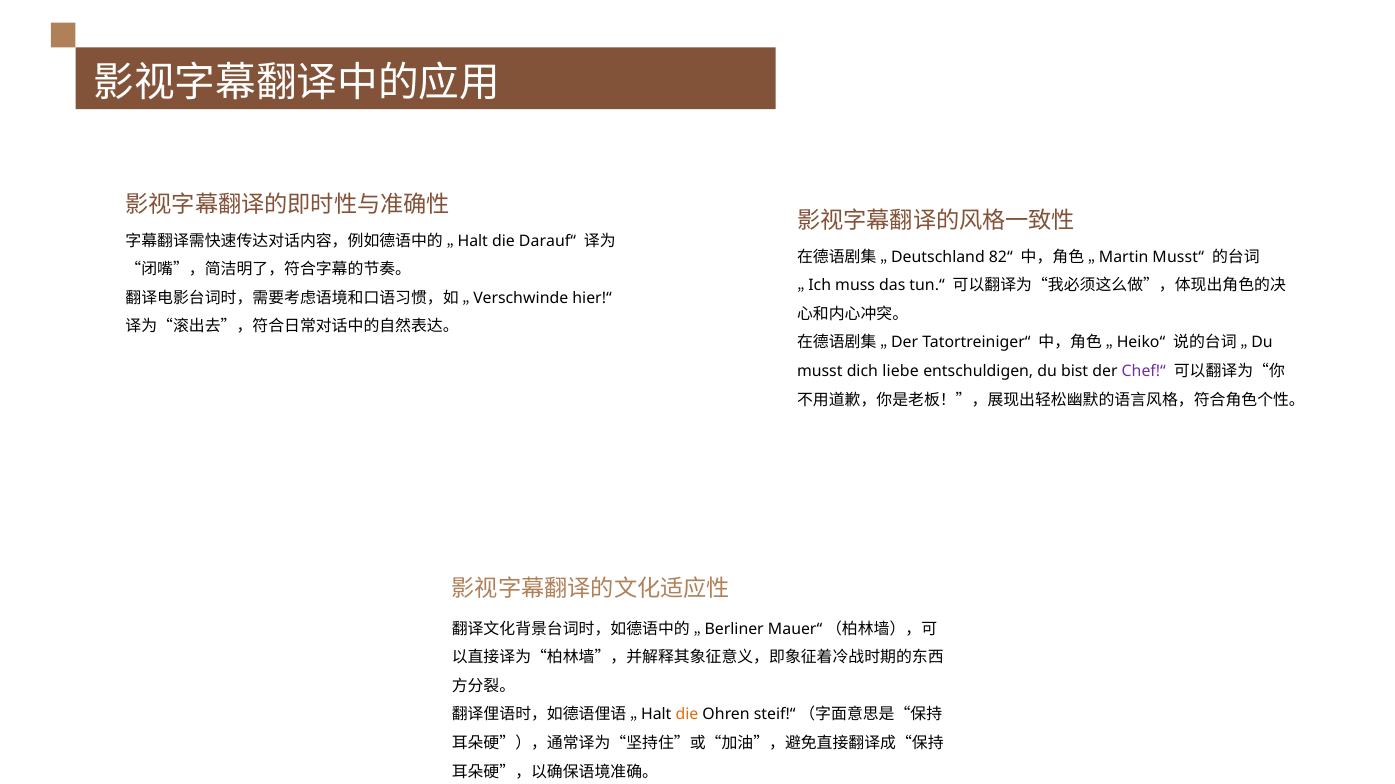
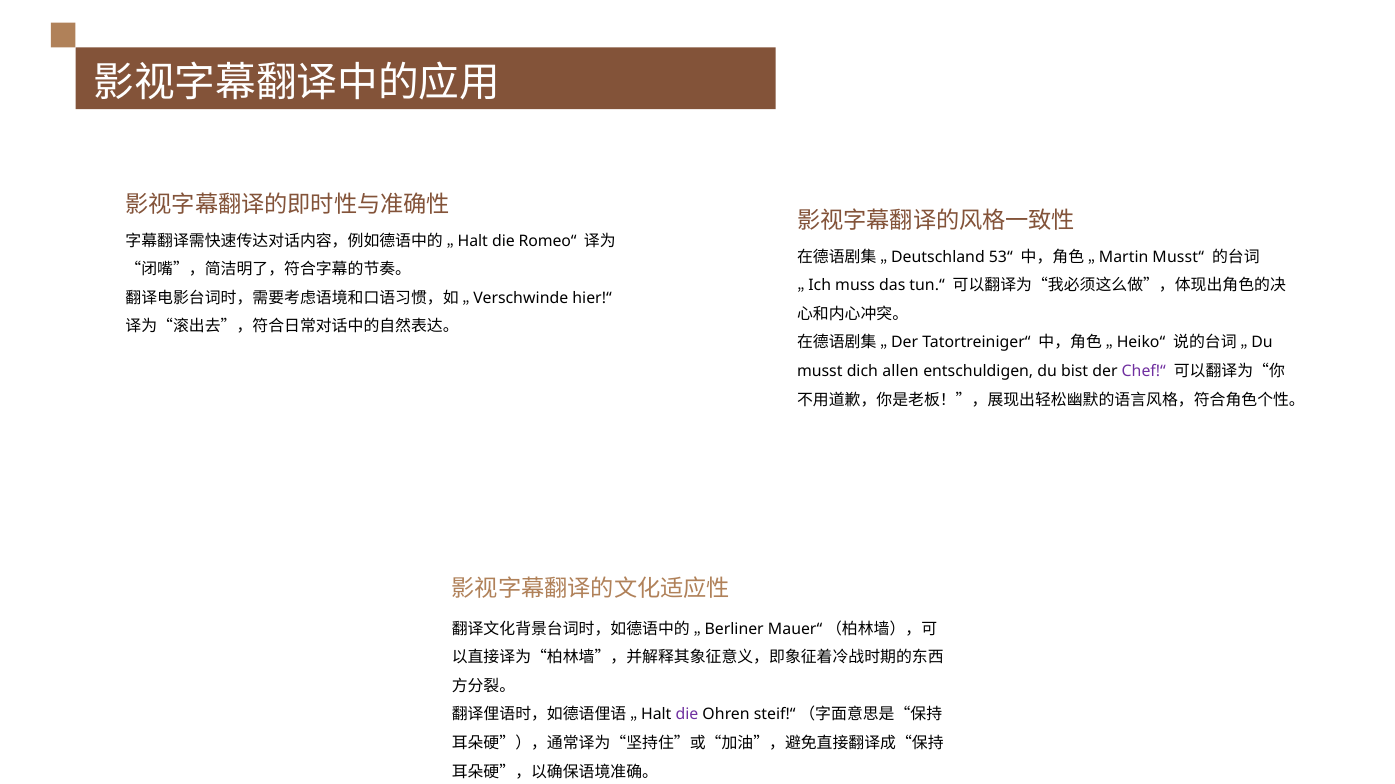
Darauf“: Darauf“ -> Romeo“
82“: 82“ -> 53“
liebe: liebe -> allen
die at (687, 715) colour: orange -> purple
